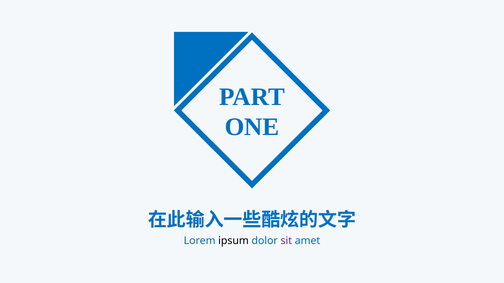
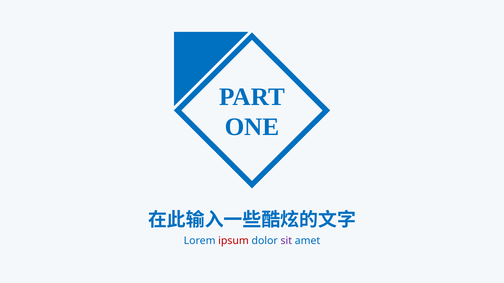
ipsum colour: black -> red
